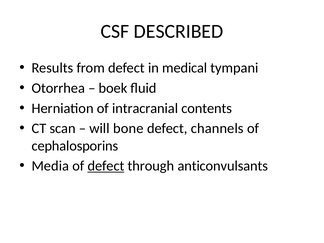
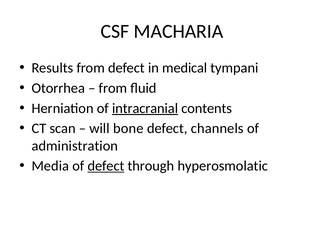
DESCRIBED: DESCRIBED -> MACHARIA
boek at (113, 88): boek -> from
intracranial underline: none -> present
cephalosporins: cephalosporins -> administration
anticonvulsants: anticonvulsants -> hyperosmolatic
